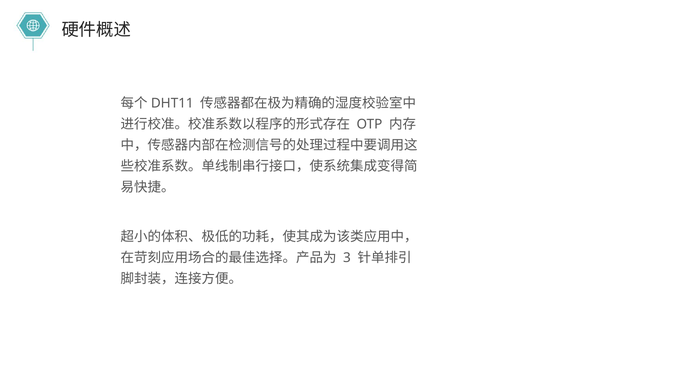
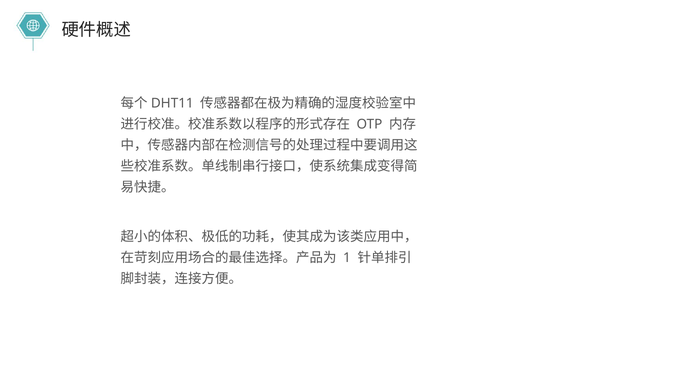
3: 3 -> 1
